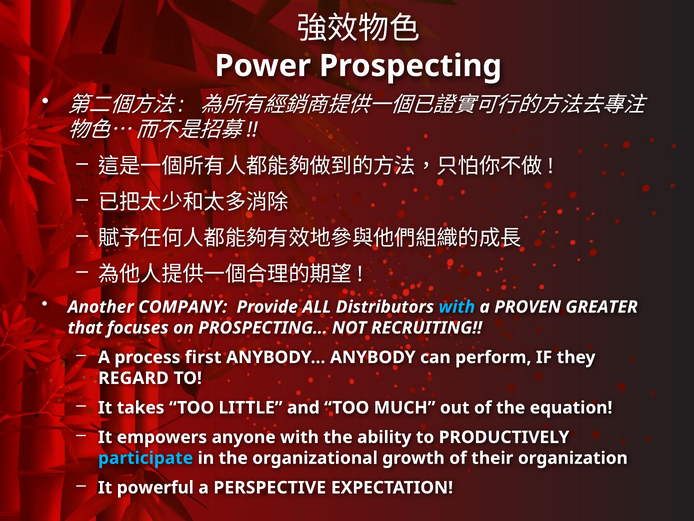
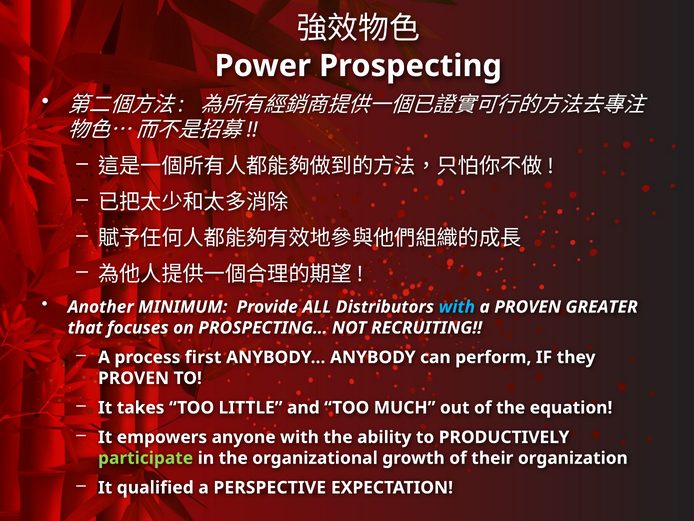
COMPANY: COMPANY -> MINIMUM
REGARD at (133, 378): REGARD -> PROVEN
participate colour: light blue -> light green
powerful: powerful -> qualified
